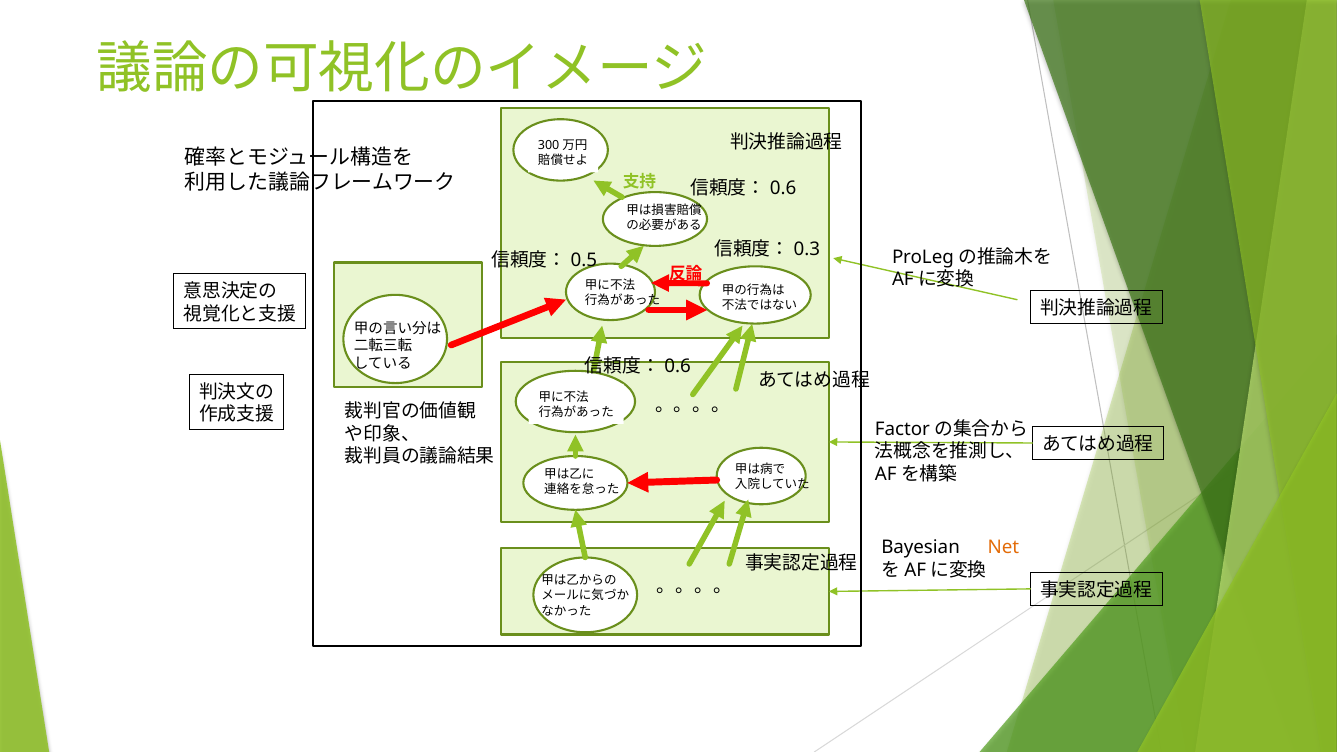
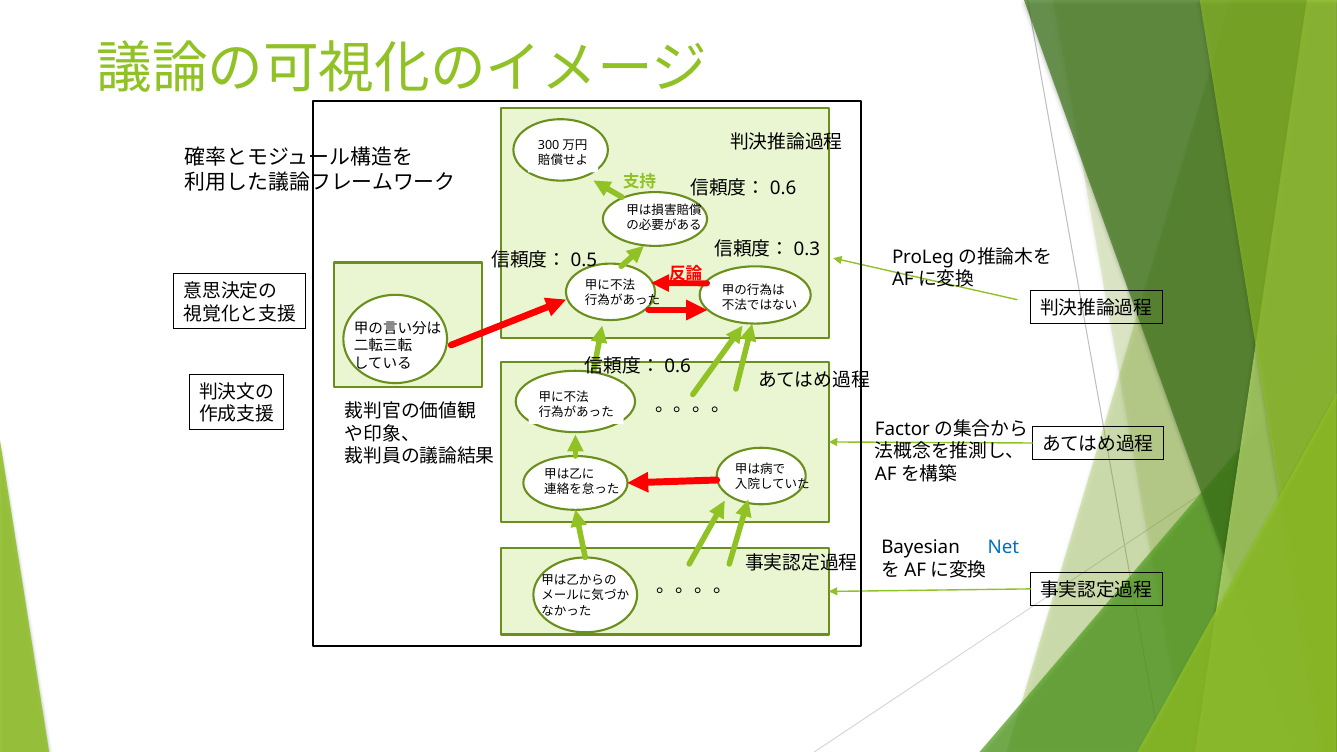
Net colour: orange -> blue
